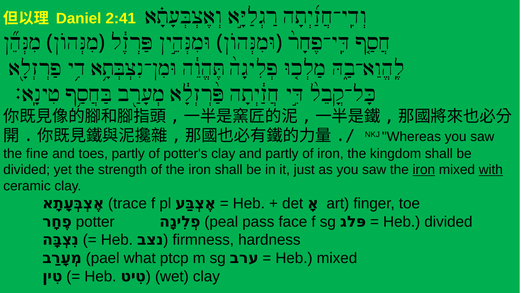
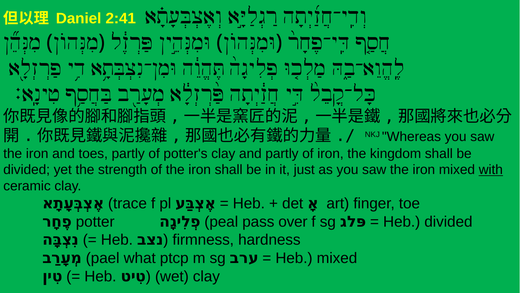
fine at (37, 154): fine -> iron
iron at (424, 170) underline: present -> none
face: face -> over
